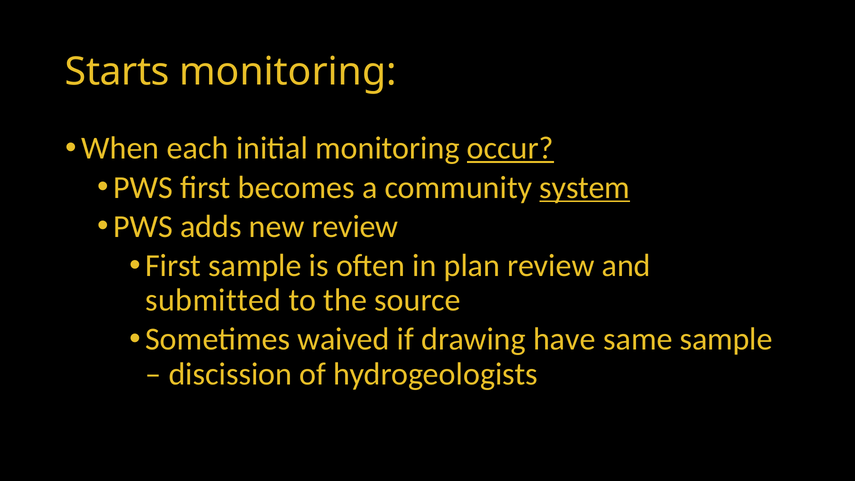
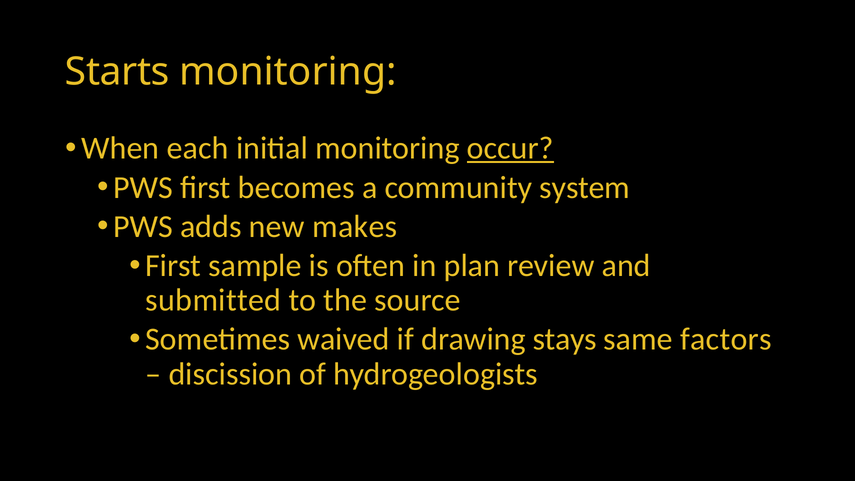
system underline: present -> none
new review: review -> makes
have: have -> stays
same sample: sample -> factors
